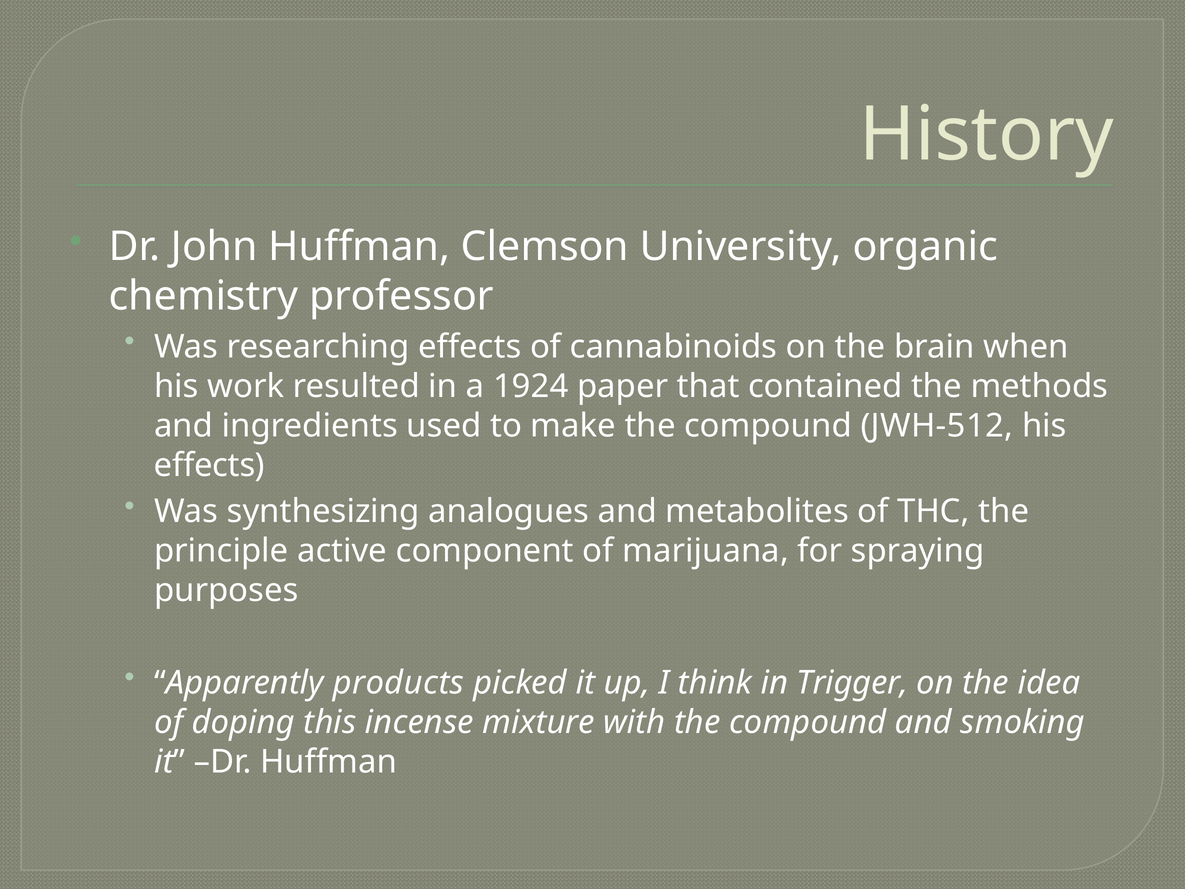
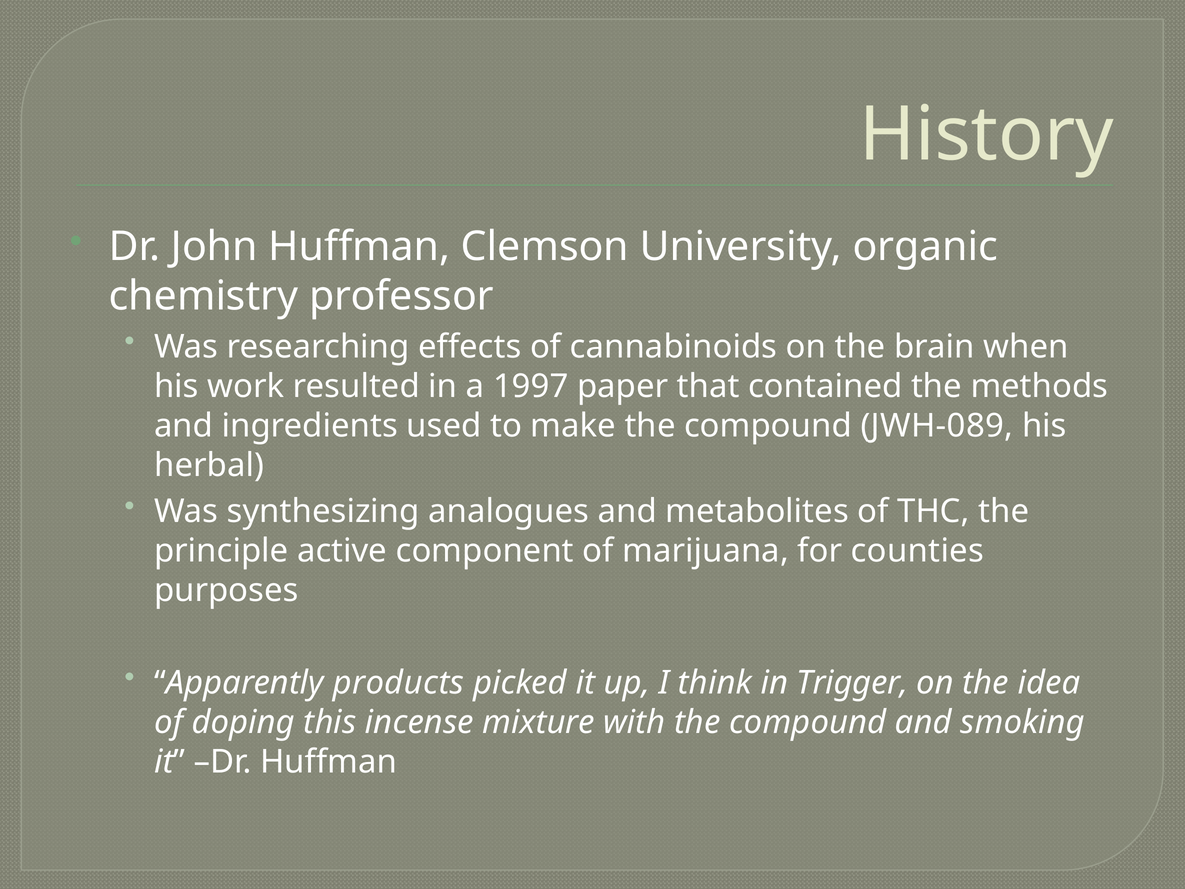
1924: 1924 -> 1997
JWH-512: JWH-512 -> JWH-089
effects at (209, 465): effects -> herbal
spraying: spraying -> counties
